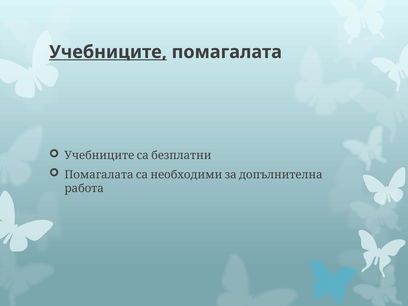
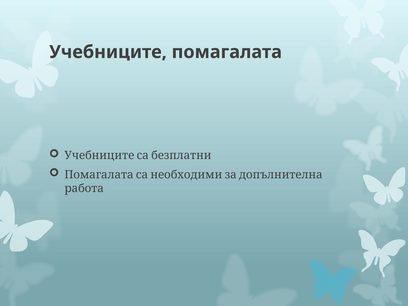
Учебниците underline: present -> none
